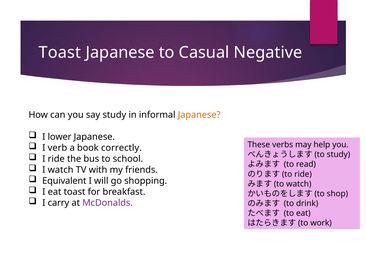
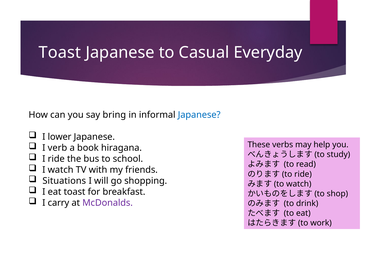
Negative: Negative -> Everyday
say study: study -> bring
Japanese at (199, 115) colour: orange -> blue
correctly: correctly -> hiragana
Equivalent: Equivalent -> Situations
